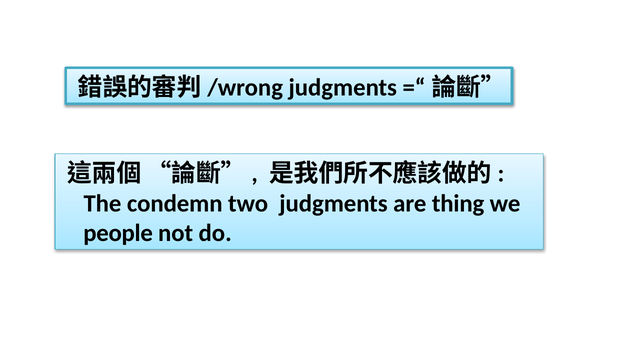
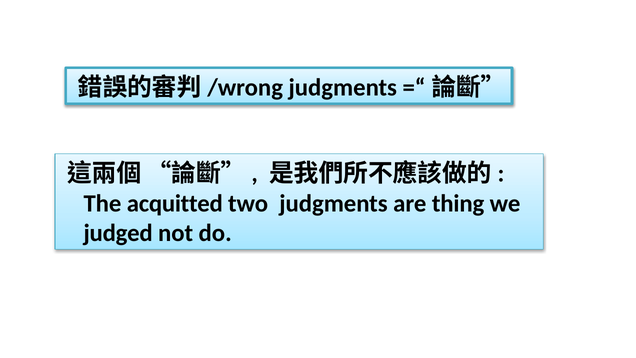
condemn: condemn -> acquitted
people: people -> judged
